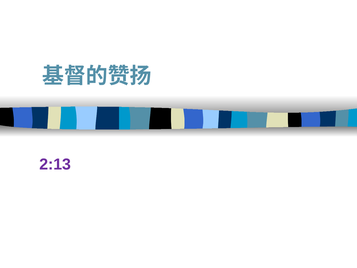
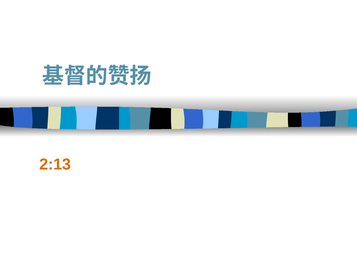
2:13 colour: purple -> orange
